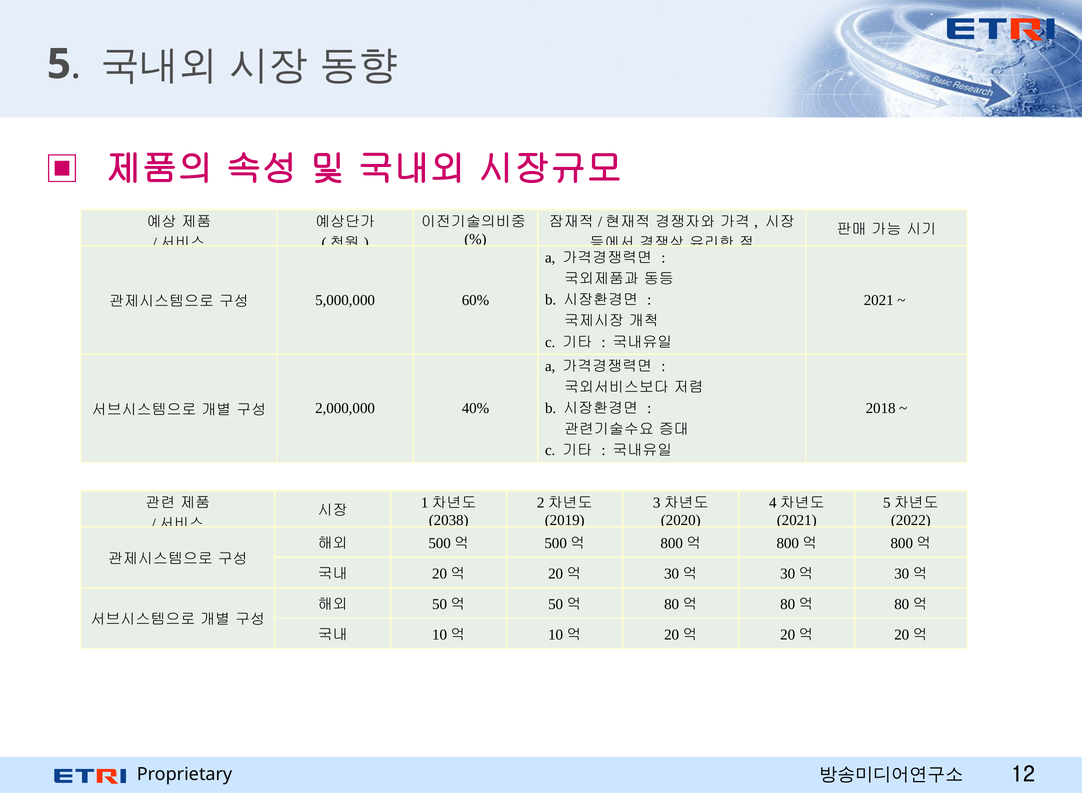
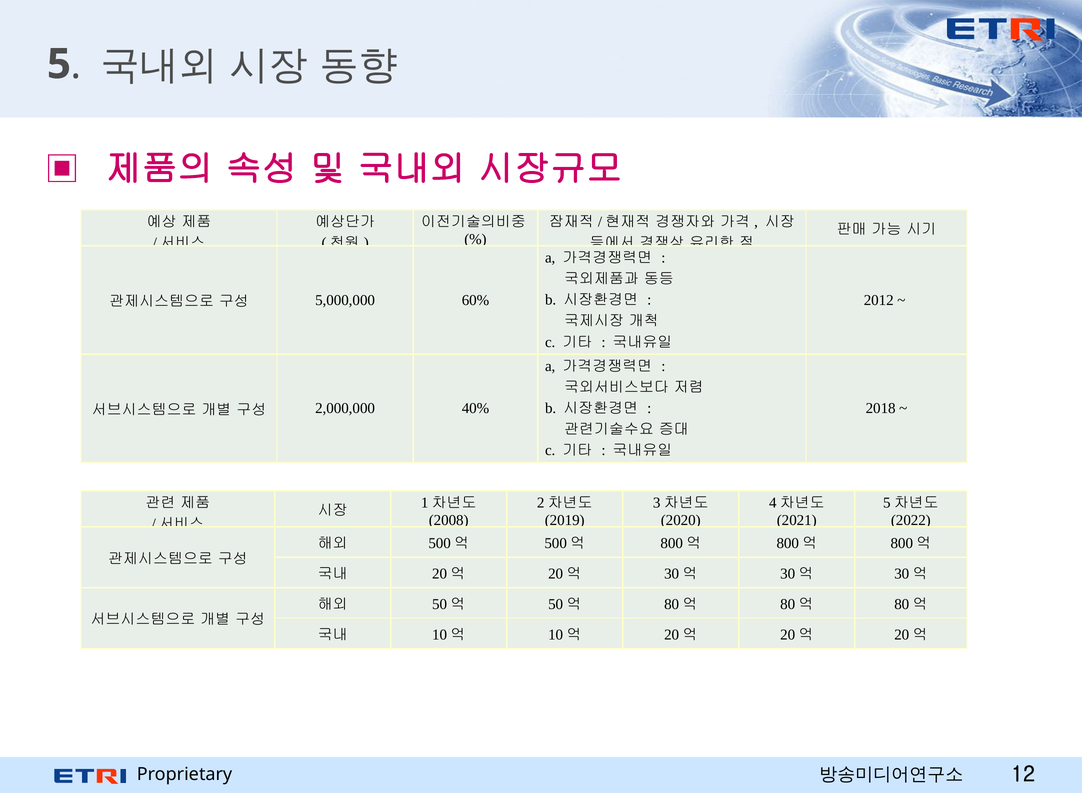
2021 at (879, 300): 2021 -> 2012
2038: 2038 -> 2008
